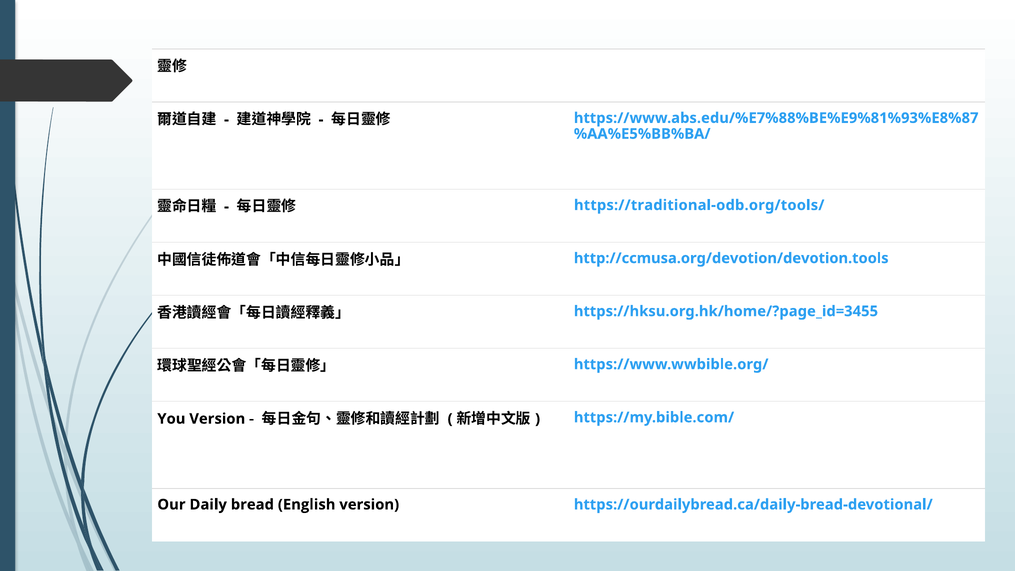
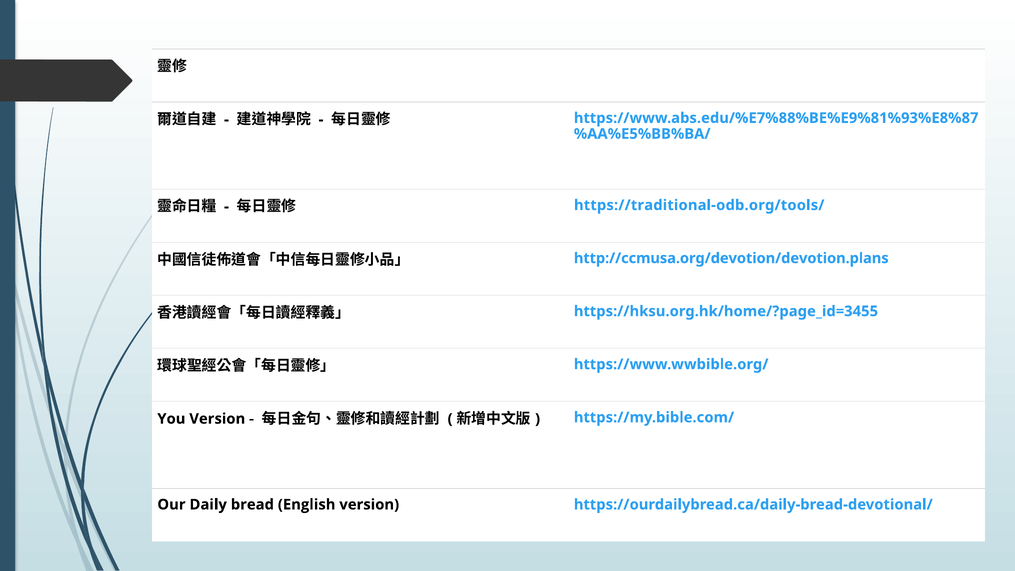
http://ccmusa.org/devotion/devotion.tools: http://ccmusa.org/devotion/devotion.tools -> http://ccmusa.org/devotion/devotion.plans
